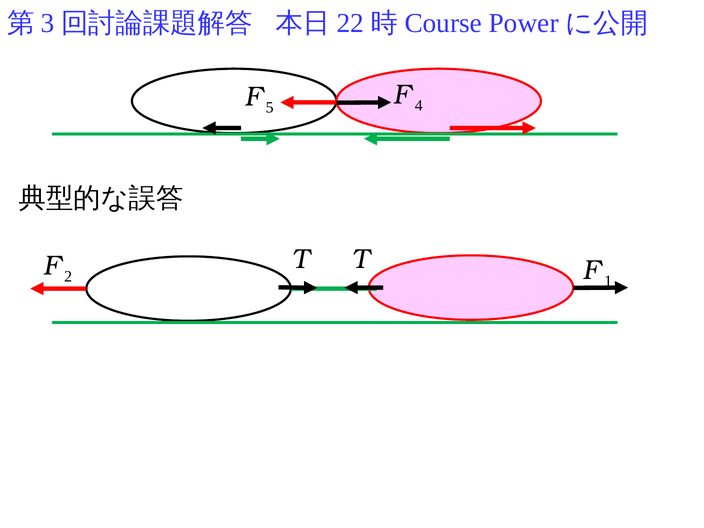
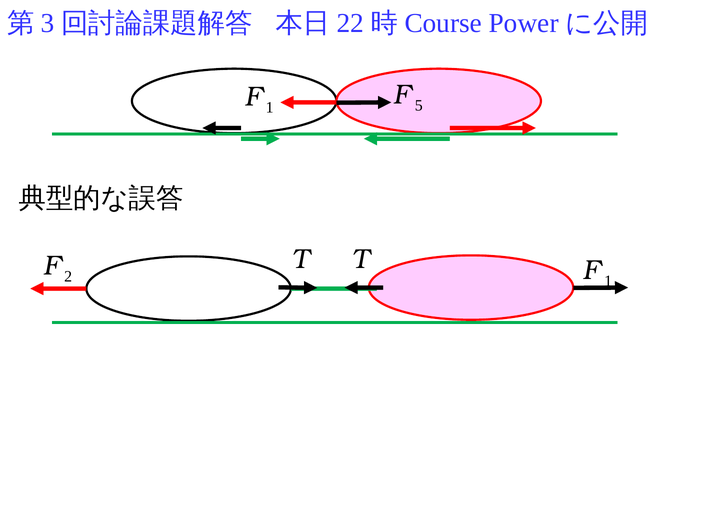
4: 4 -> 5
5 at (270, 107): 5 -> 1
